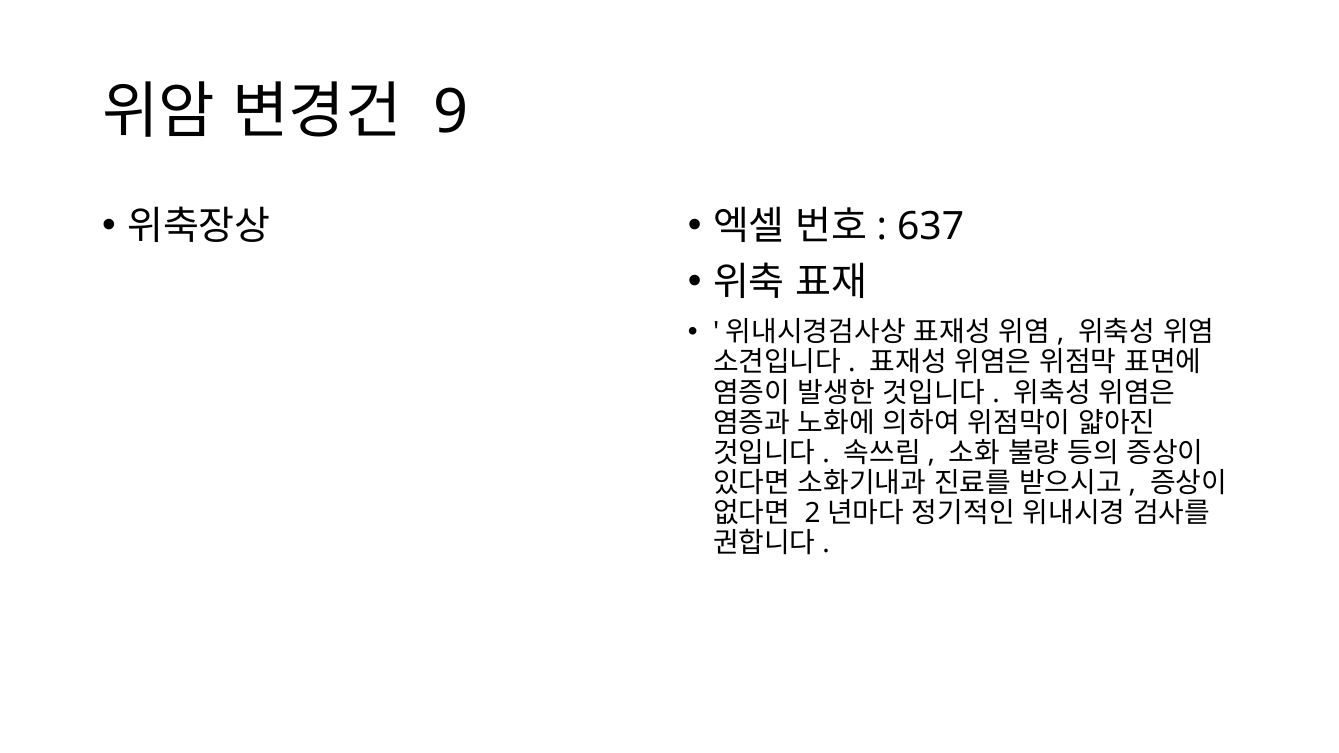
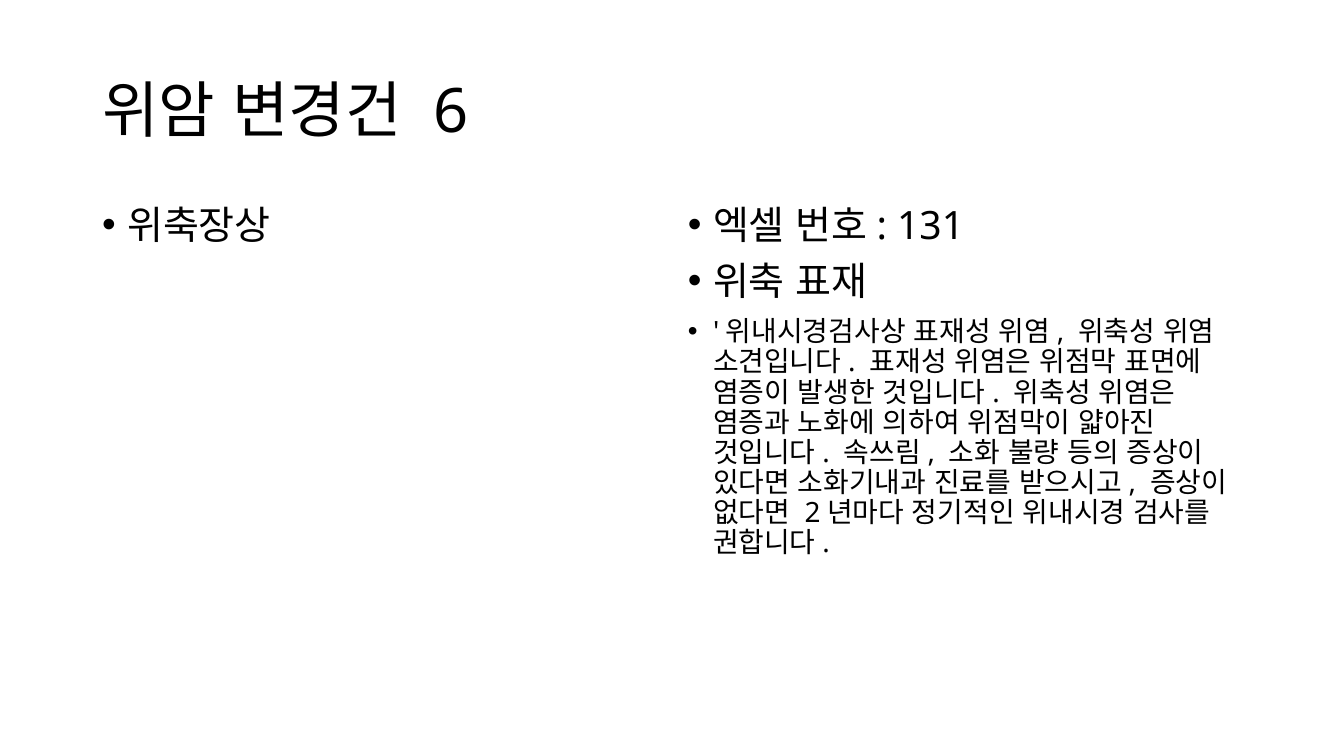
9: 9 -> 6
637: 637 -> 131
